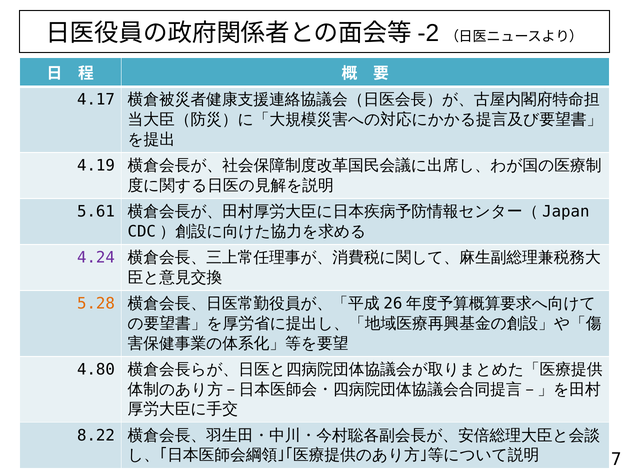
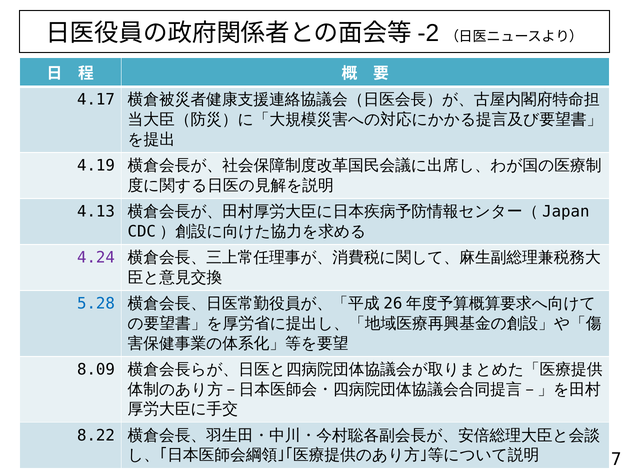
5.61: 5.61 -> 4.13
5.28 colour: orange -> blue
4.80: 4.80 -> 8.09
